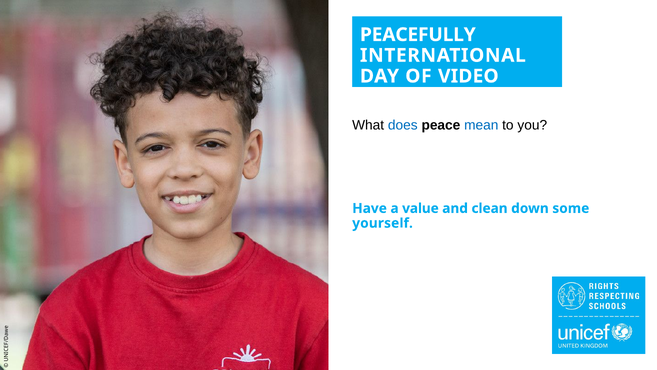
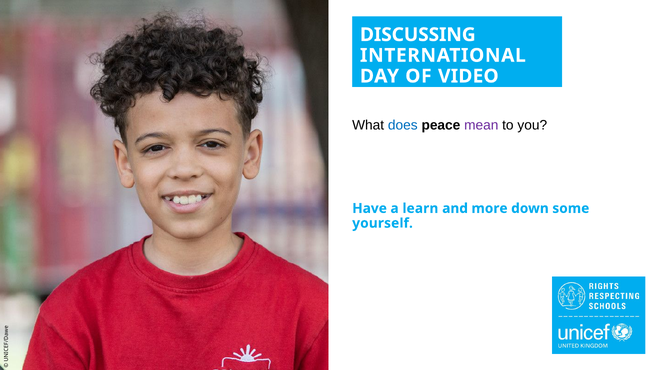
PEACEFULLY: PEACEFULLY -> DISCUSSING
mean colour: blue -> purple
value: value -> learn
clean: clean -> more
